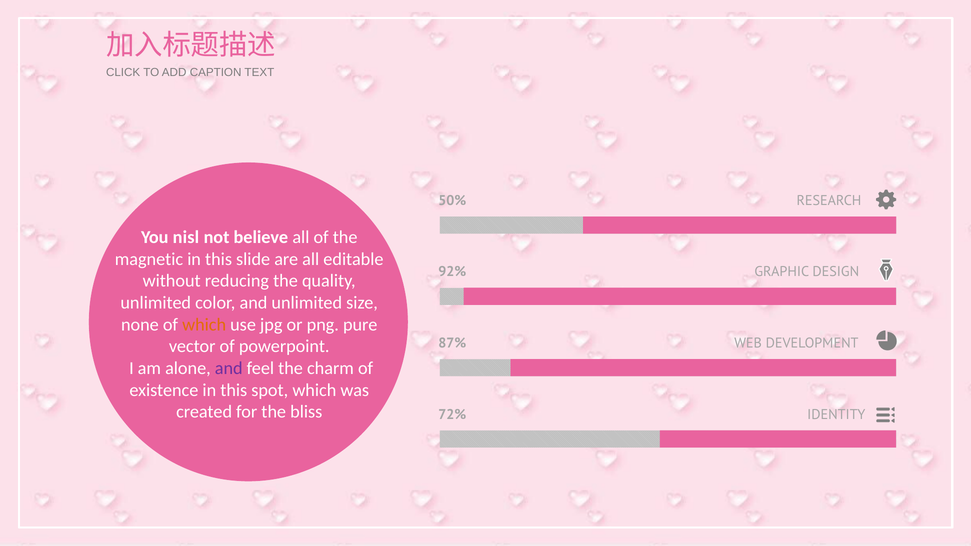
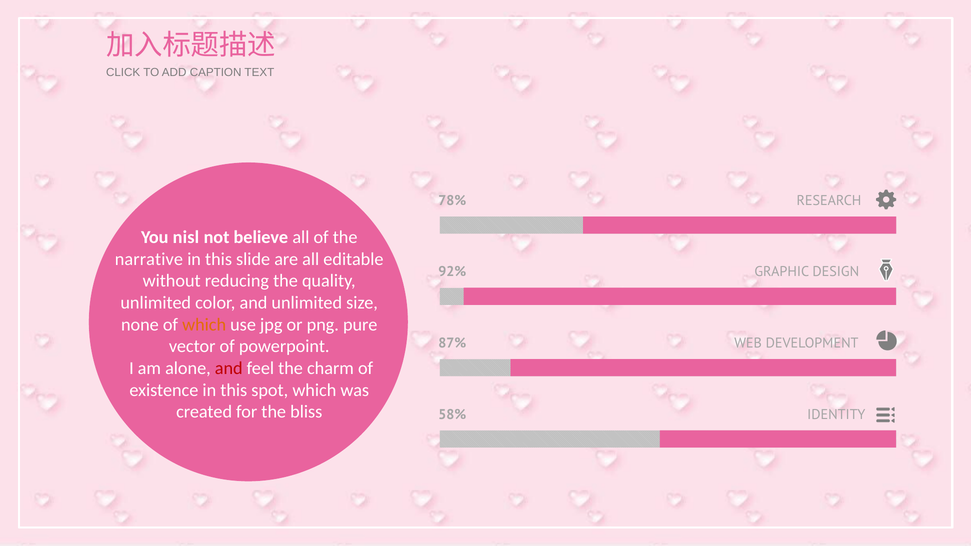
50%: 50% -> 78%
magnetic: magnetic -> narrative
and at (229, 368) colour: purple -> red
72%: 72% -> 58%
